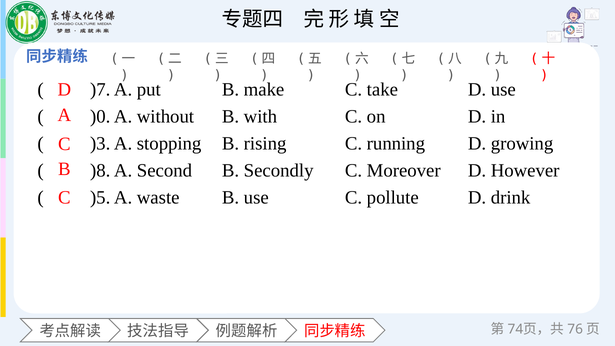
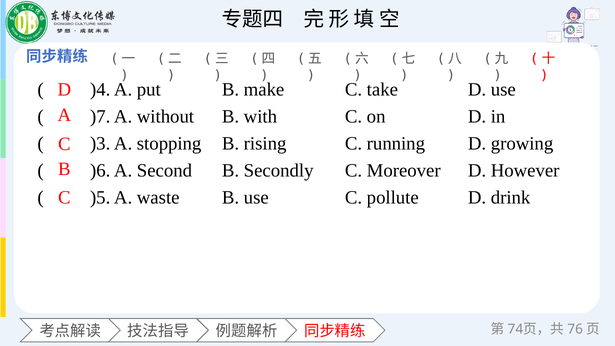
)7: )7 -> )4
)0: )0 -> )7
)8: )8 -> )6
